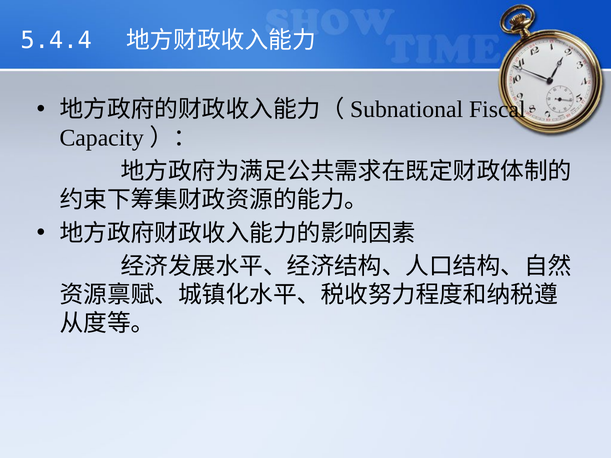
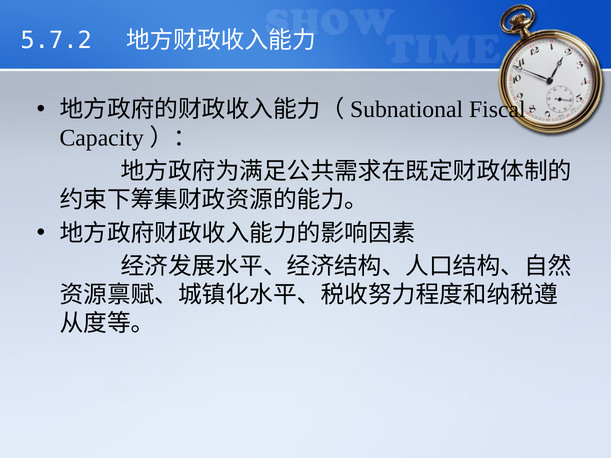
5.4.4: 5.4.4 -> 5.7.2
